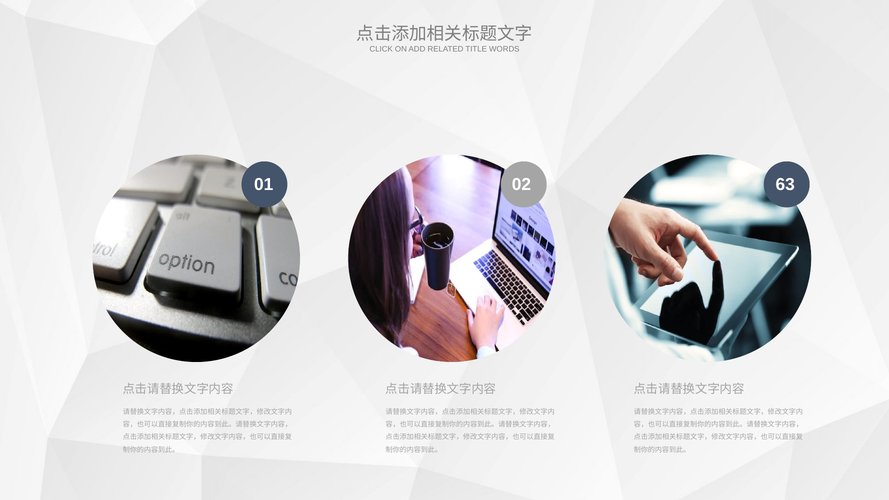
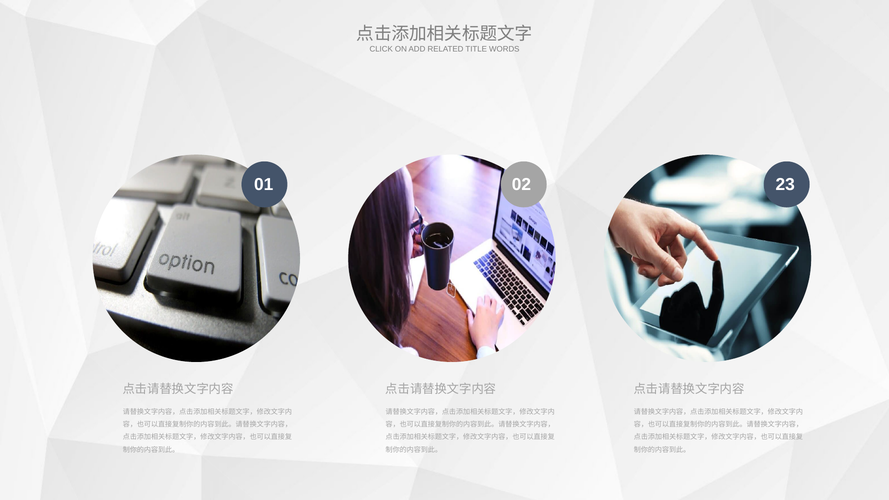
63: 63 -> 23
